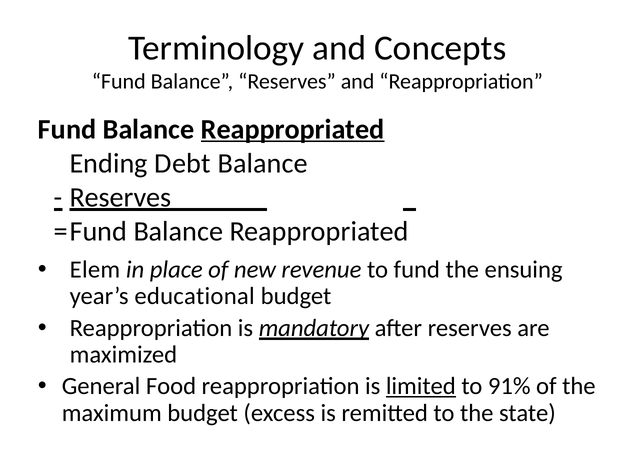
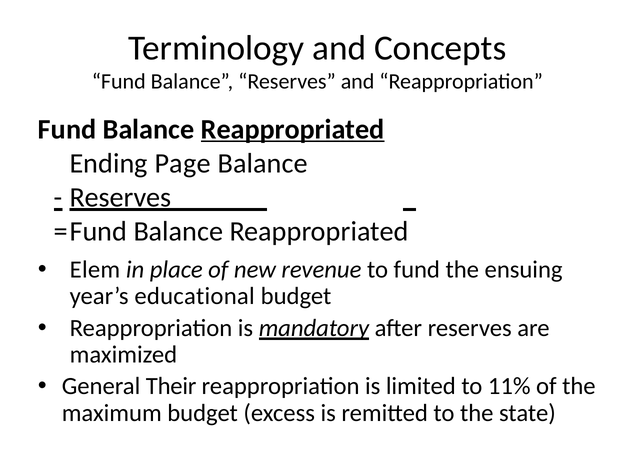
Debt: Debt -> Page
Food: Food -> Their
limited underline: present -> none
91%: 91% -> 11%
